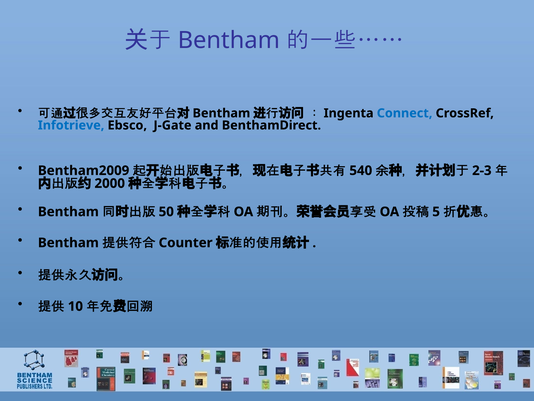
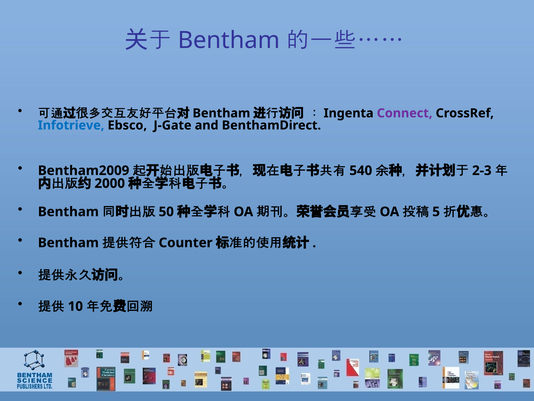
Connect colour: blue -> purple
